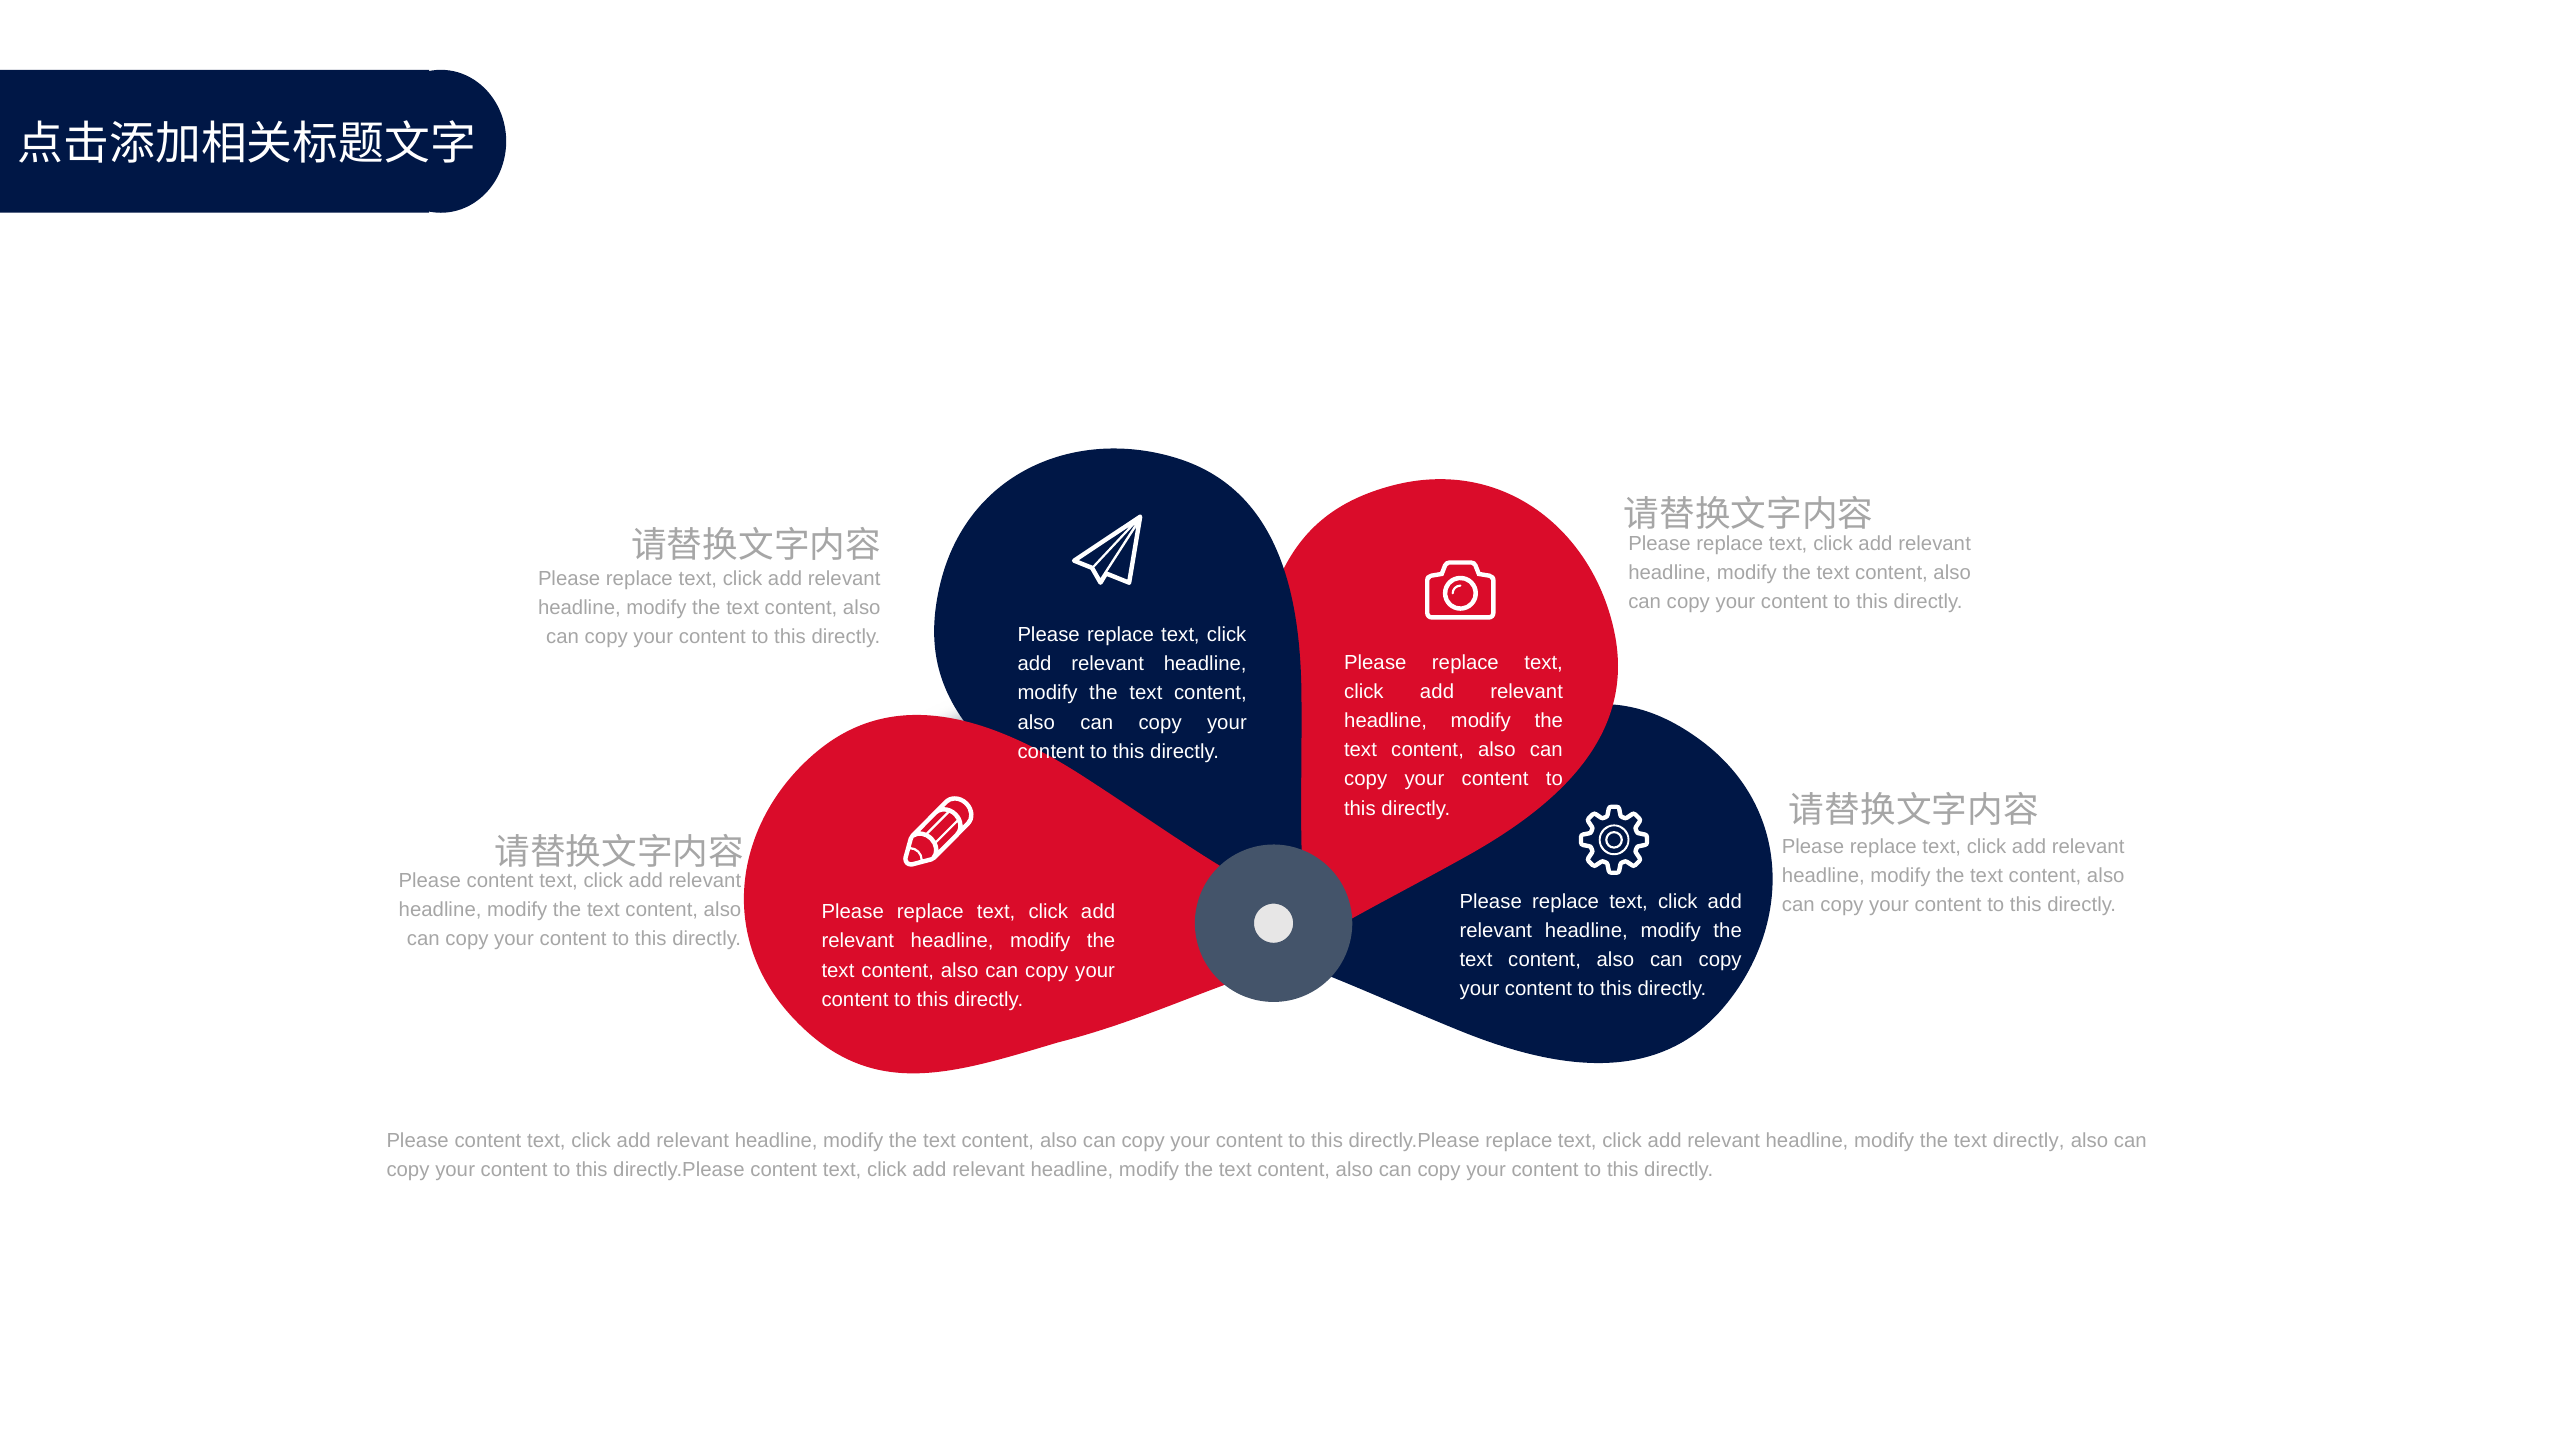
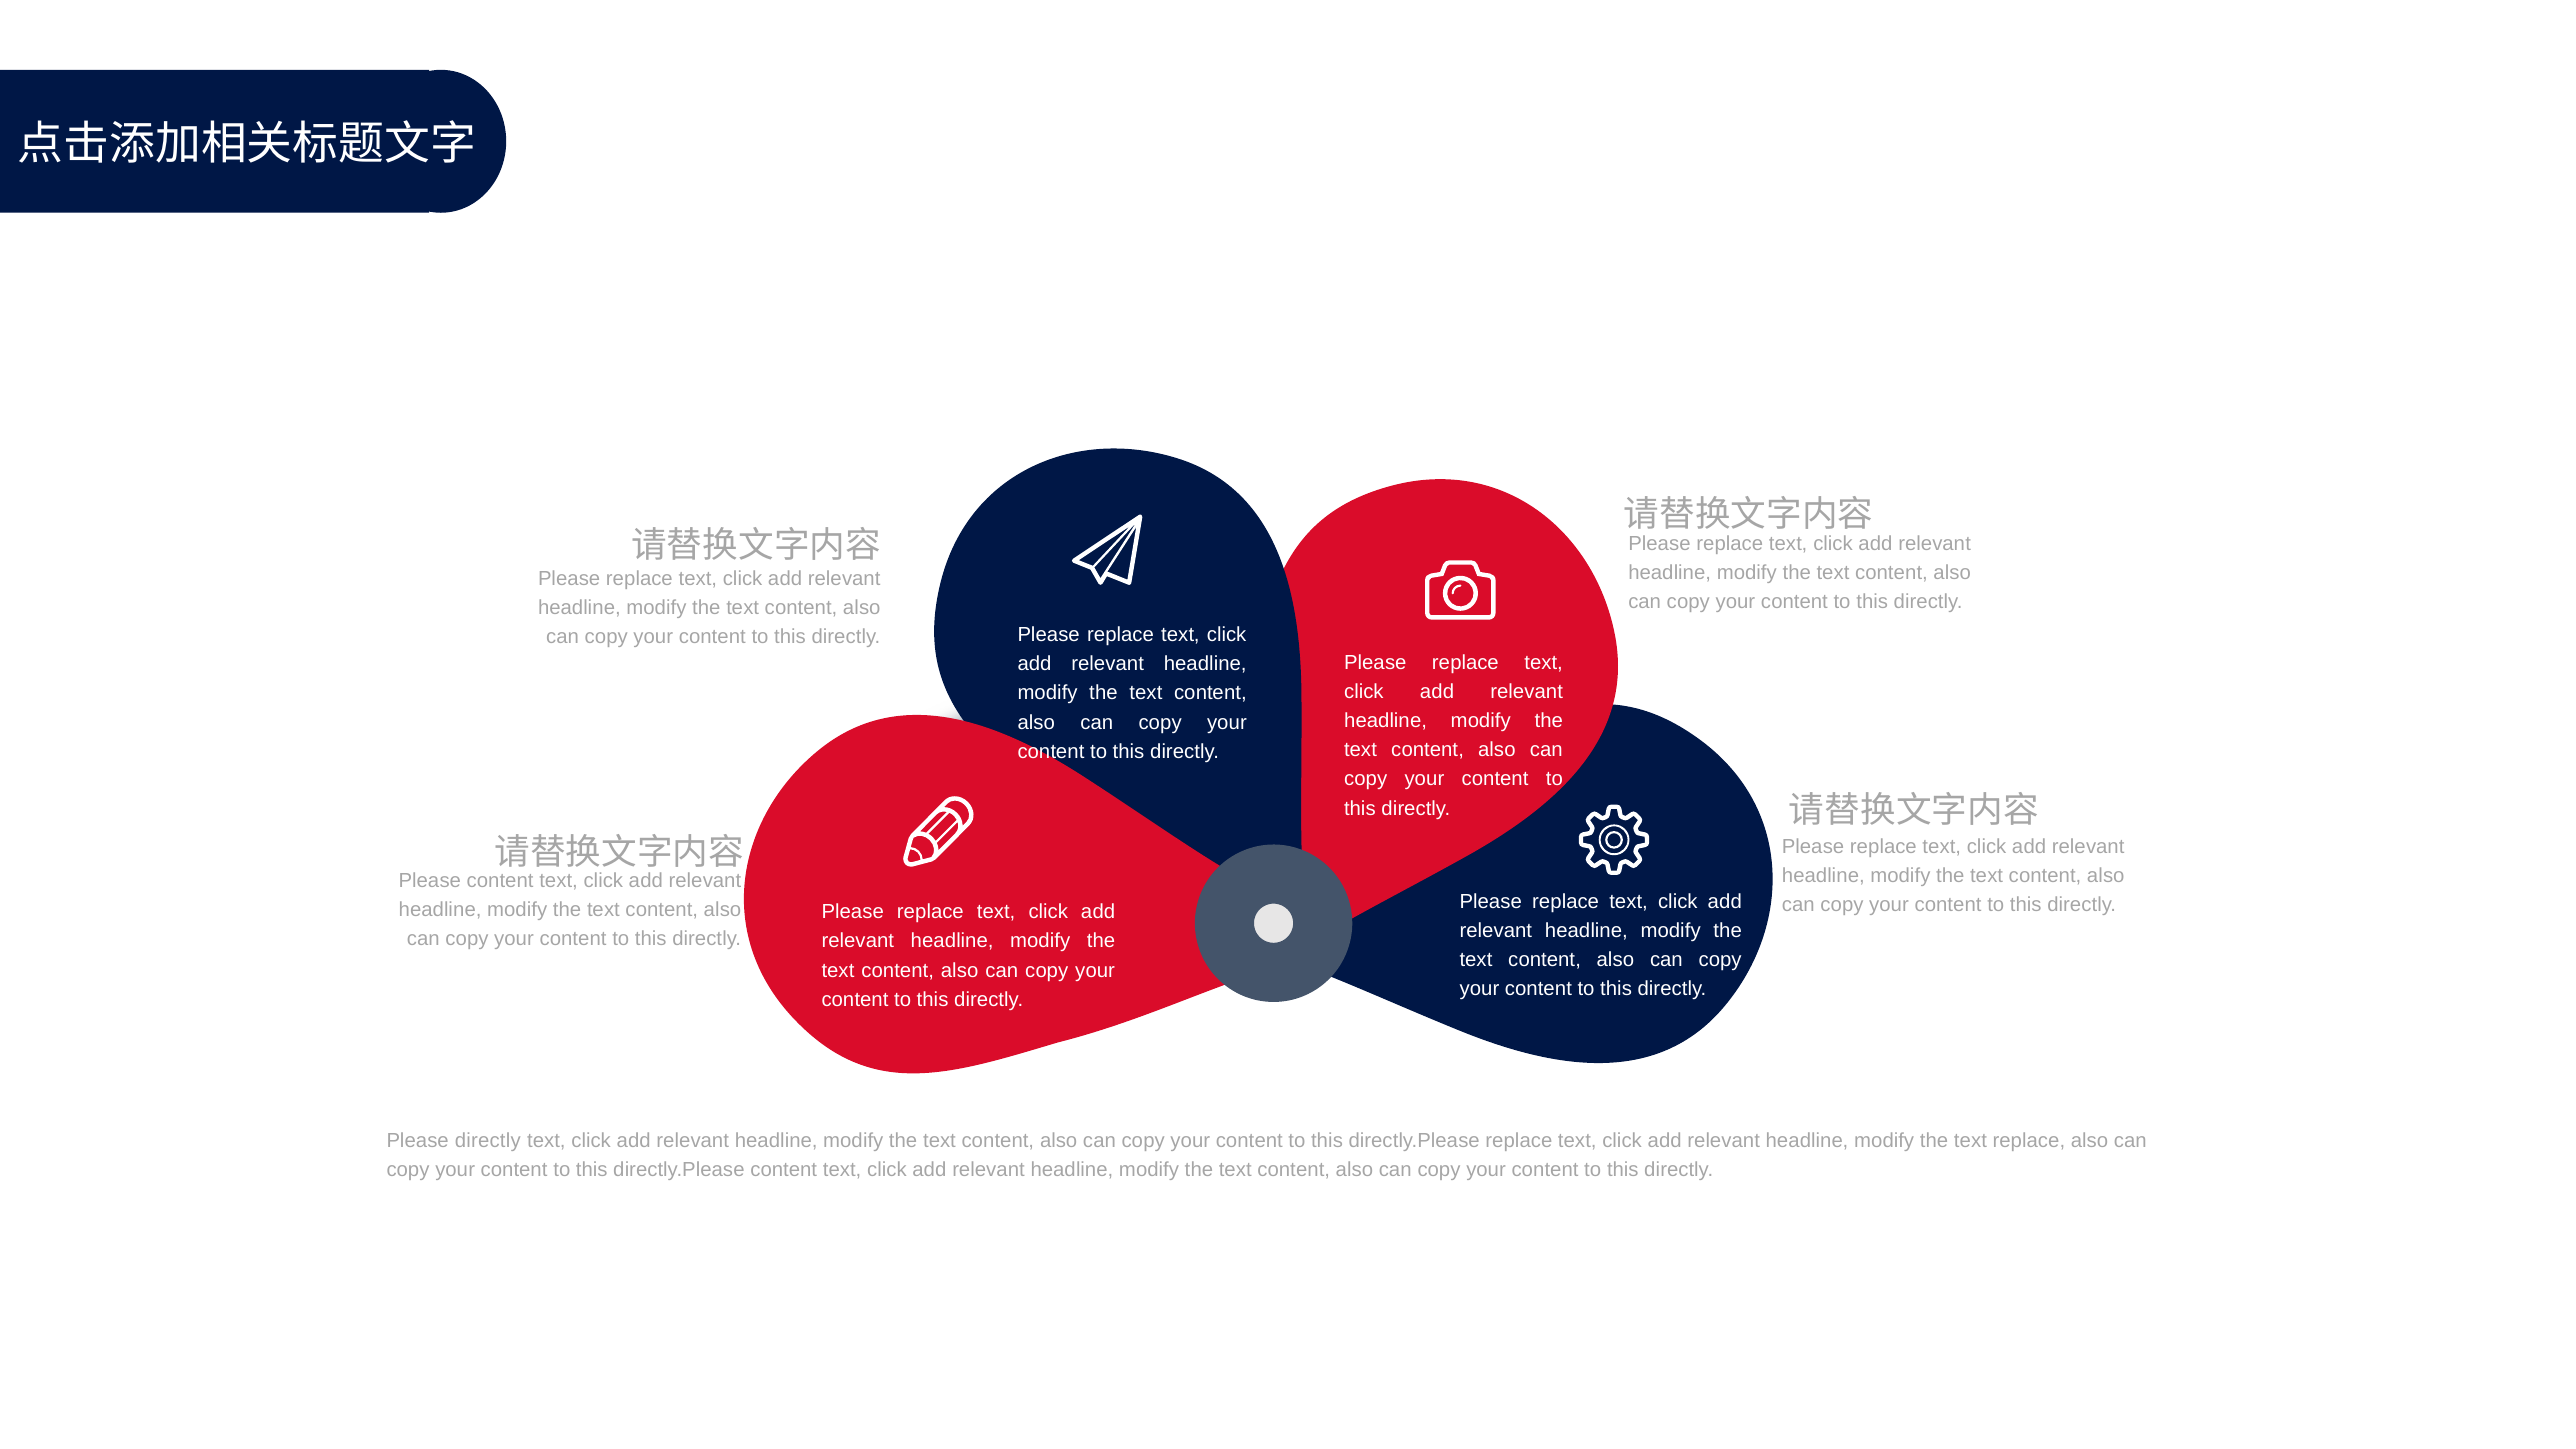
content at (488, 1140): content -> directly
text directly: directly -> replace
